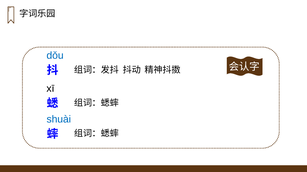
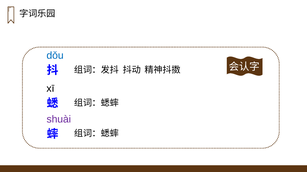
shuài colour: blue -> purple
